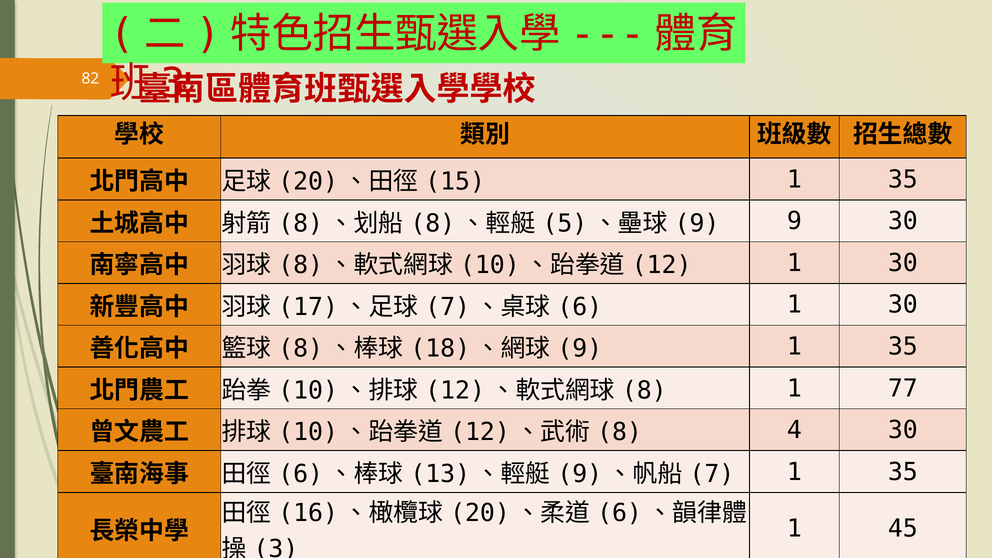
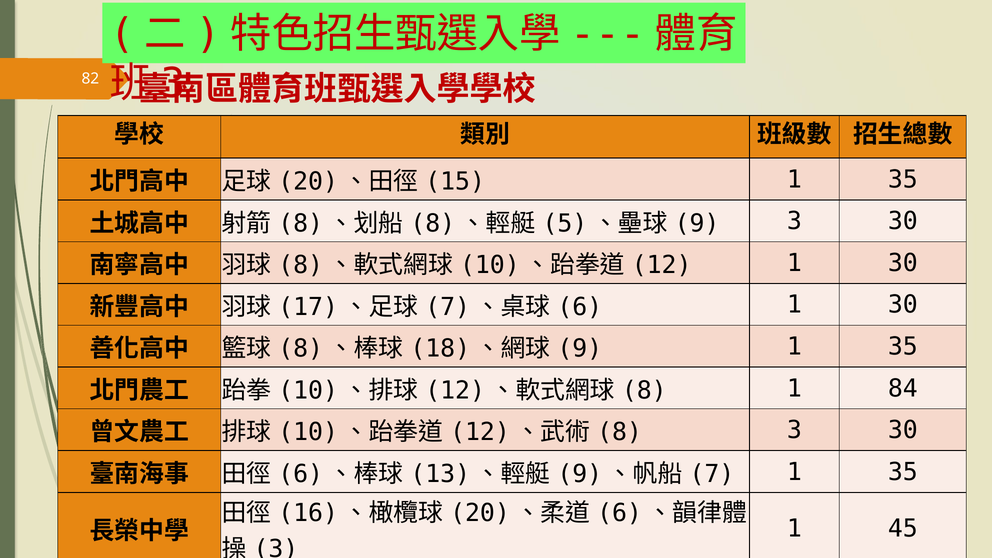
9 at (794, 221): 9 -> 3
77: 77 -> 84
4 at (794, 430): 4 -> 3
